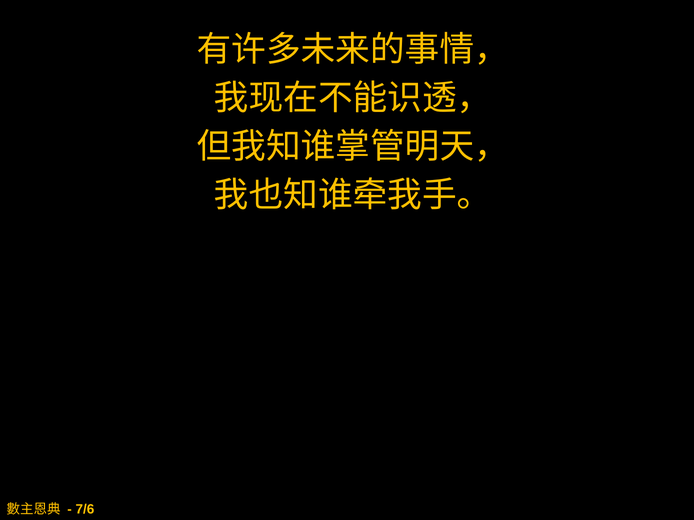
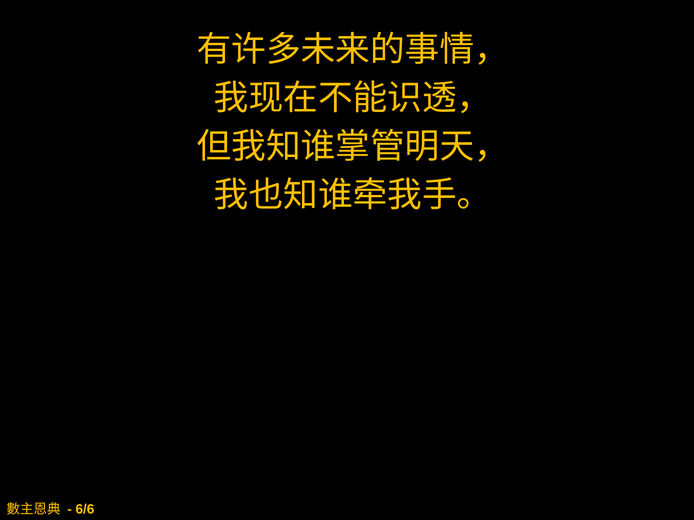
7/6: 7/6 -> 6/6
